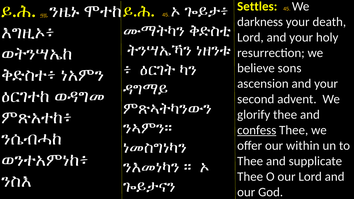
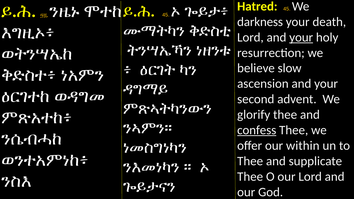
Settles: Settles -> Hatred
your at (301, 37) underline: none -> present
sons: sons -> slow
